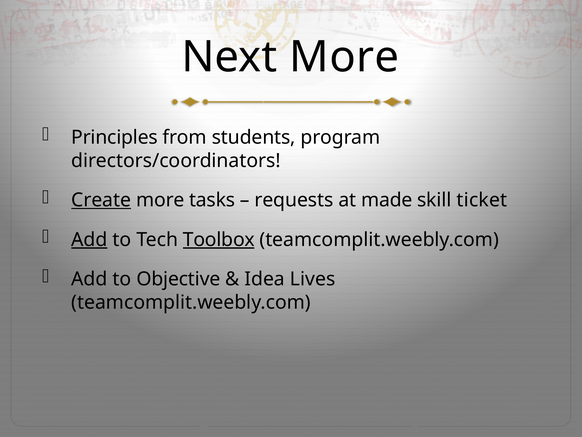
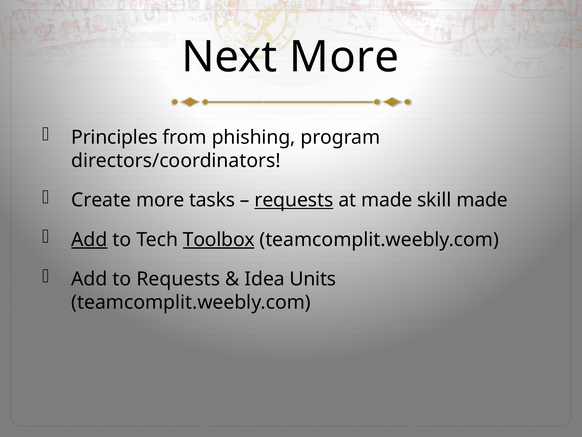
students: students -> phishing
Create underline: present -> none
requests at (294, 200) underline: none -> present
skill ticket: ticket -> made
to Objective: Objective -> Requests
Lives: Lives -> Units
